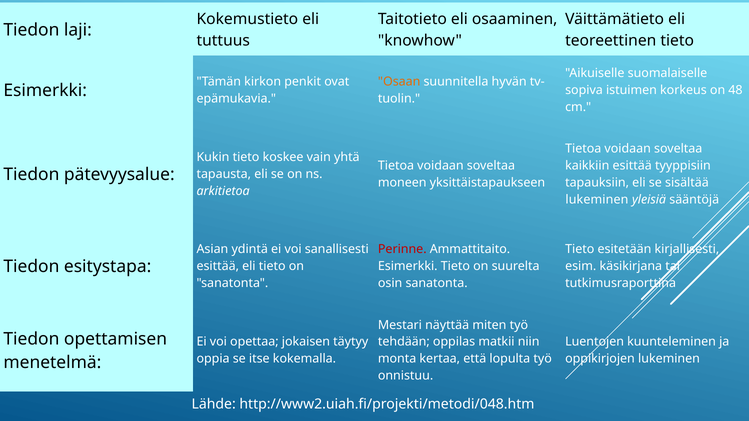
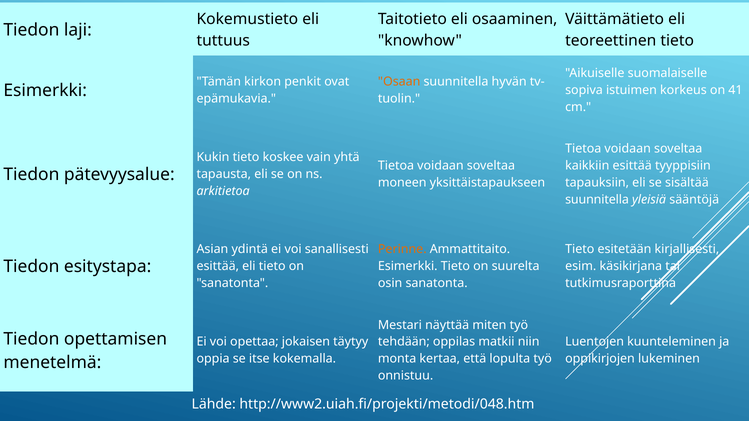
48: 48 -> 41
lukeminen at (597, 200): lukeminen -> suunnitella
Perinne colour: red -> orange
